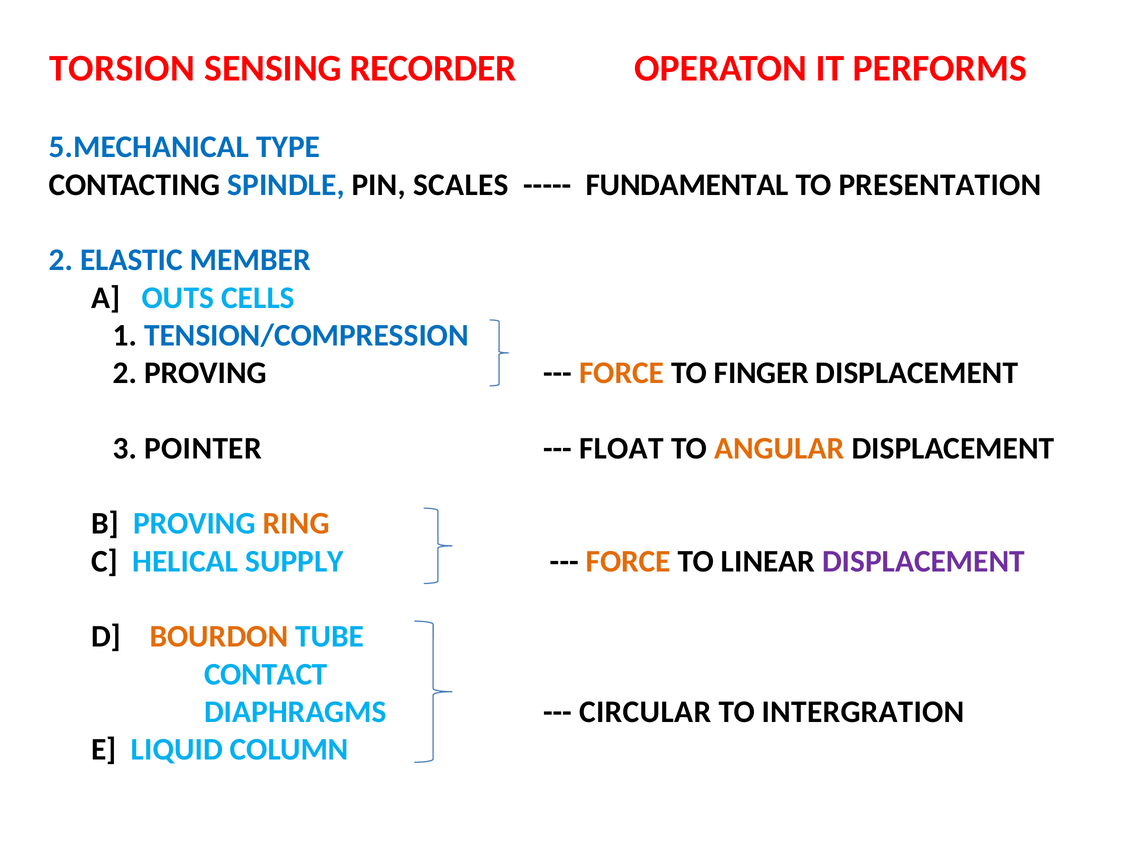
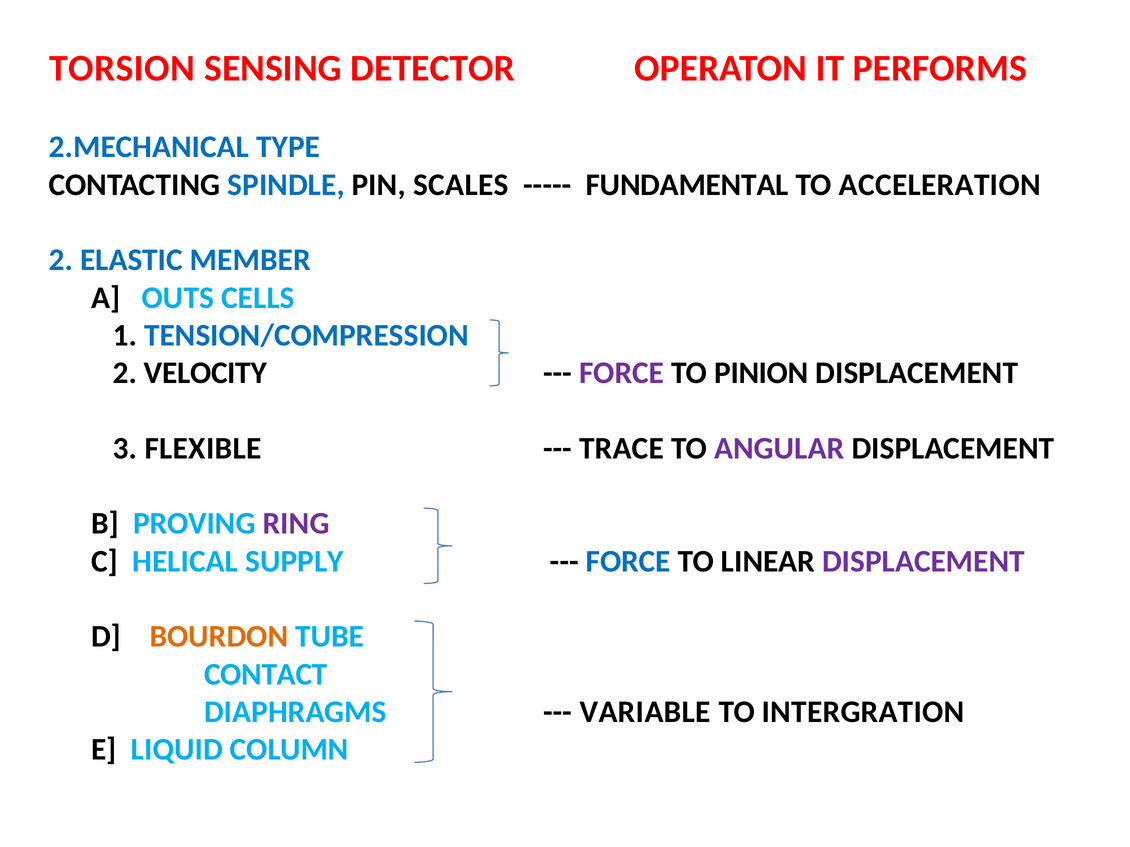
RECORDER: RECORDER -> DETECTOR
5.MECHANICAL: 5.MECHANICAL -> 2.MECHANICAL
PRESENTATION: PRESENTATION -> ACCELERATION
2 PROVING: PROVING -> VELOCITY
FORCE at (622, 373) colour: orange -> purple
FINGER: FINGER -> PINION
POINTER: POINTER -> FLEXIBLE
FLOAT: FLOAT -> TRACE
ANGULAR colour: orange -> purple
RING colour: orange -> purple
FORCE at (628, 562) colour: orange -> blue
CIRCULAR: CIRCULAR -> VARIABLE
